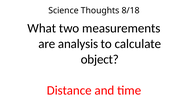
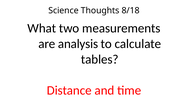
object: object -> tables
